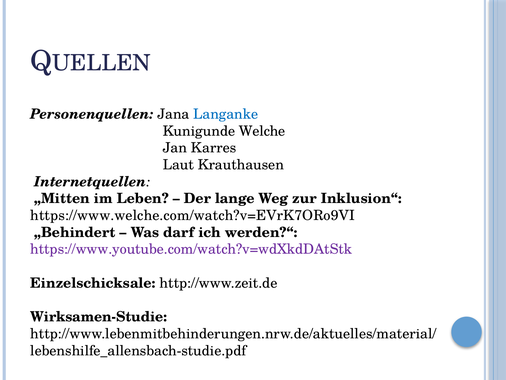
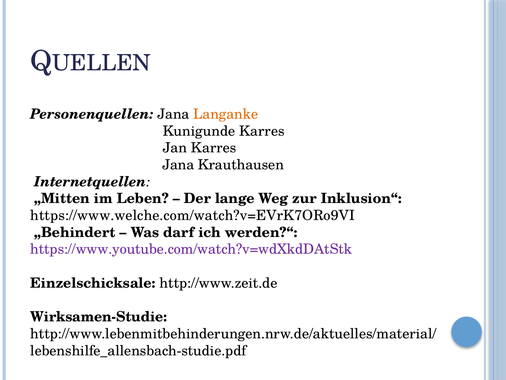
Langanke colour: blue -> orange
Kunigunde Welche: Welche -> Karres
Laut at (178, 165): Laut -> Jana
